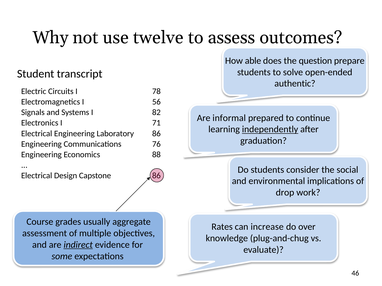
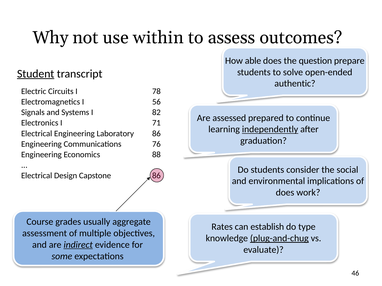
twelve: twelve -> within
Student underline: none -> present
informal: informal -> assessed
drop at (285, 193): drop -> does
increase: increase -> establish
over: over -> type
plug-and-chug underline: none -> present
